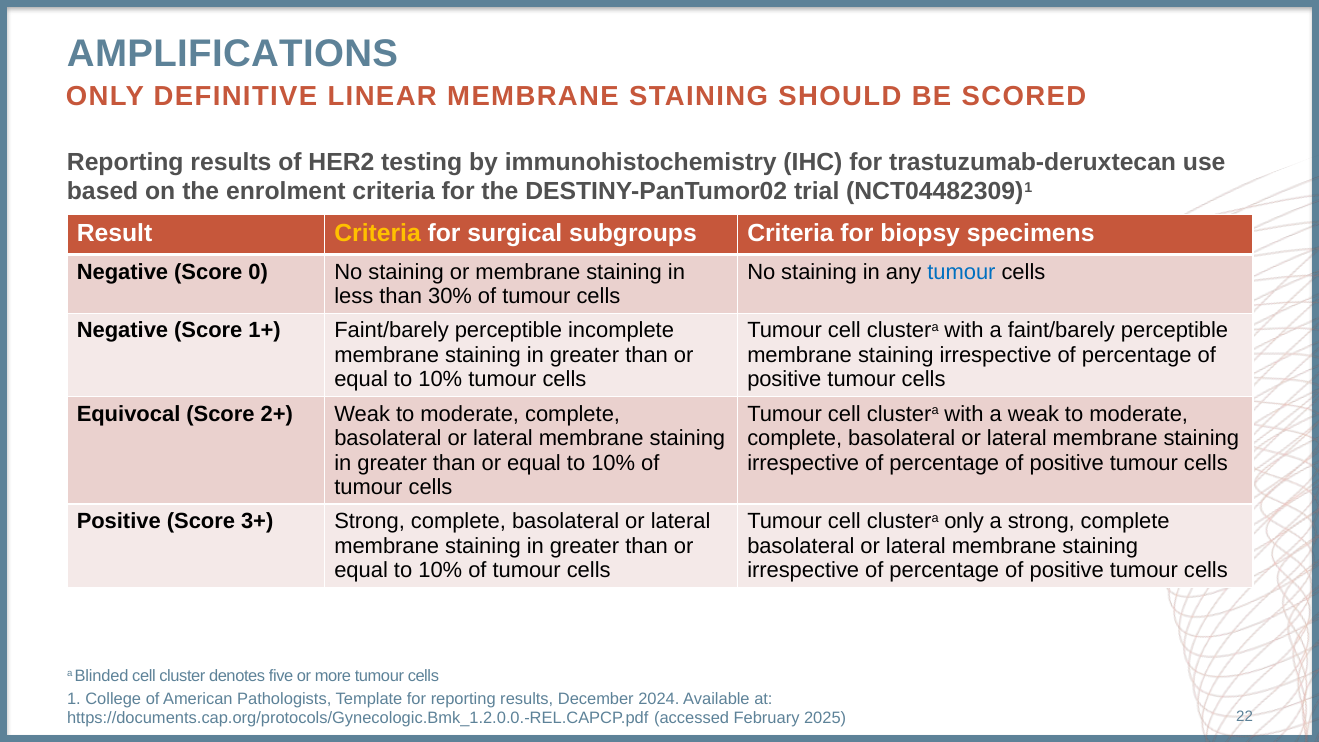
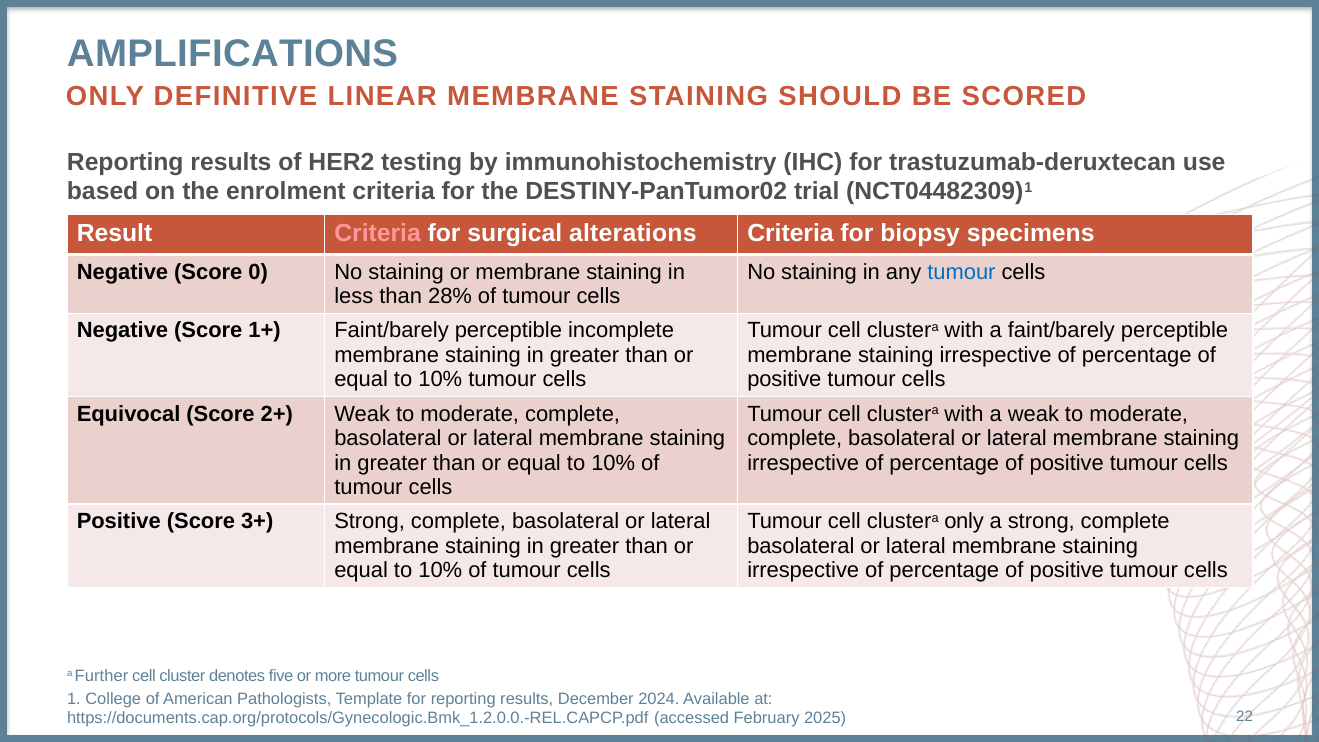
Criteria at (378, 234) colour: yellow -> pink
subgroups: subgroups -> alterations
30%: 30% -> 28%
Blinded: Blinded -> Further
